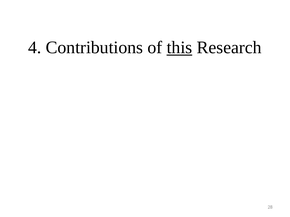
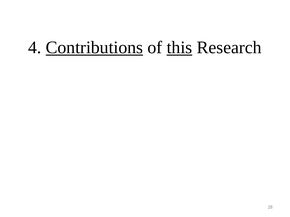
Contributions underline: none -> present
